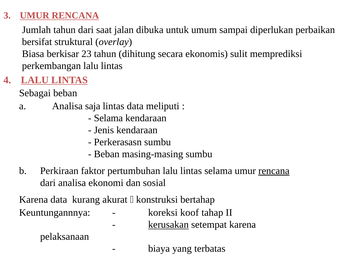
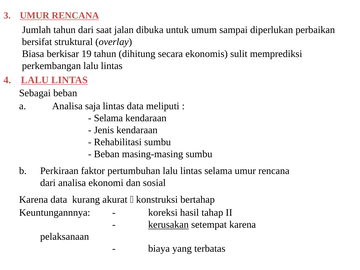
23: 23 -> 19
Perkerasasn: Perkerasasn -> Rehabilitasi
rencana at (274, 171) underline: present -> none
koof: koof -> hasil
